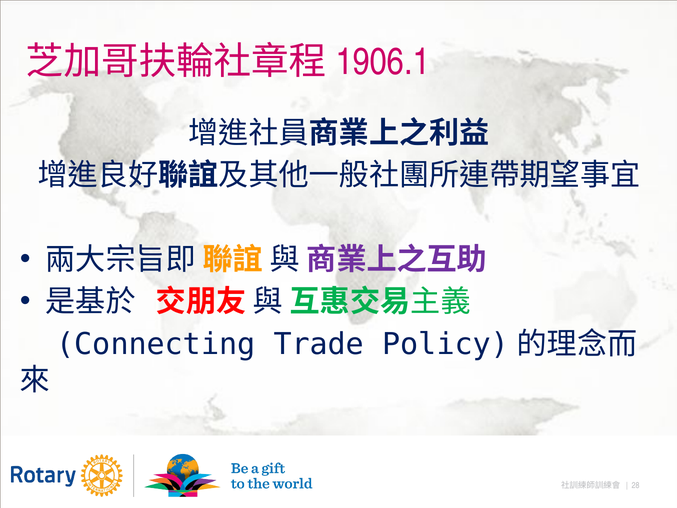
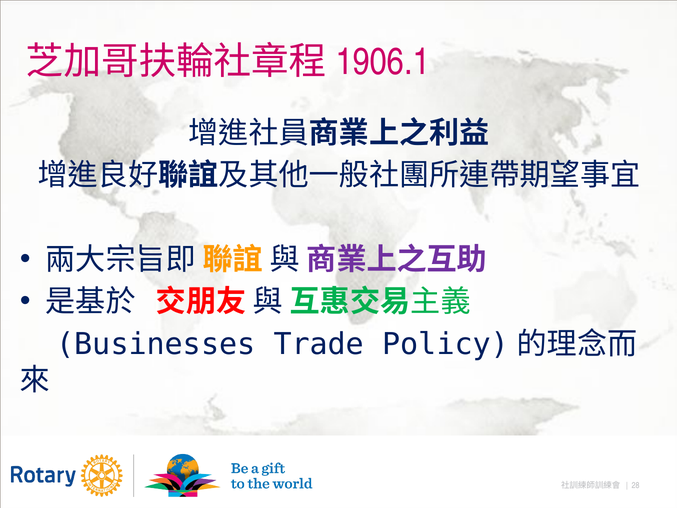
Connecting: Connecting -> Businesses
